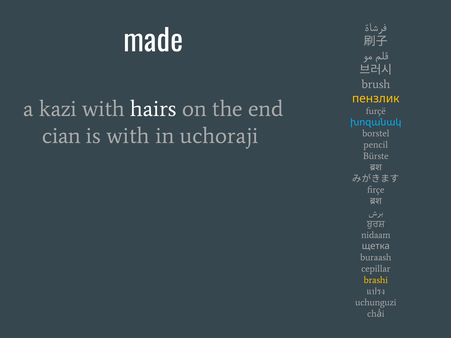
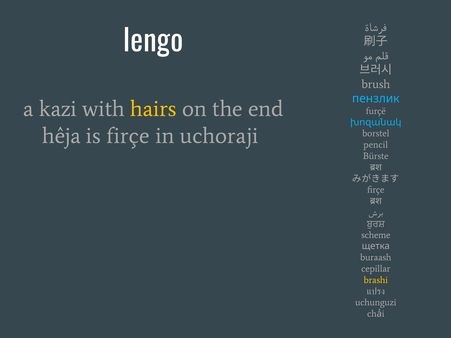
made: made -> lengo
пензлик colour: yellow -> light blue
hairs colour: white -> yellow
cian: cian -> hêja
is with: with -> firçe
nidaam: nidaam -> scheme
